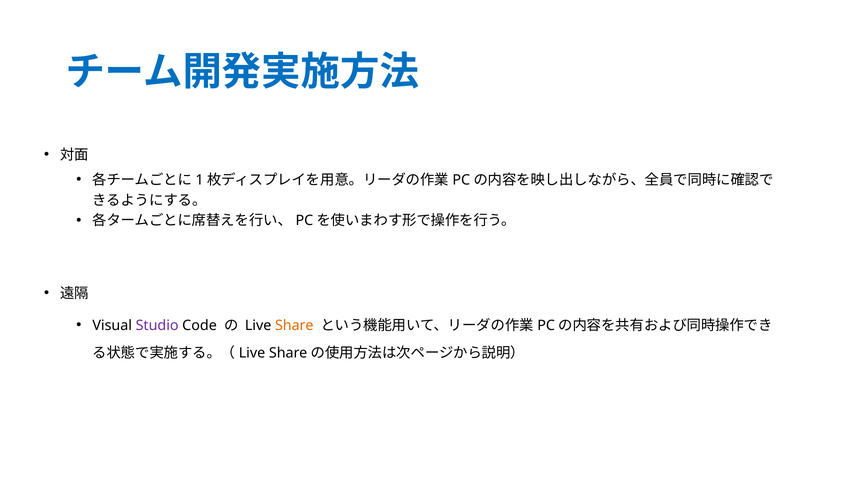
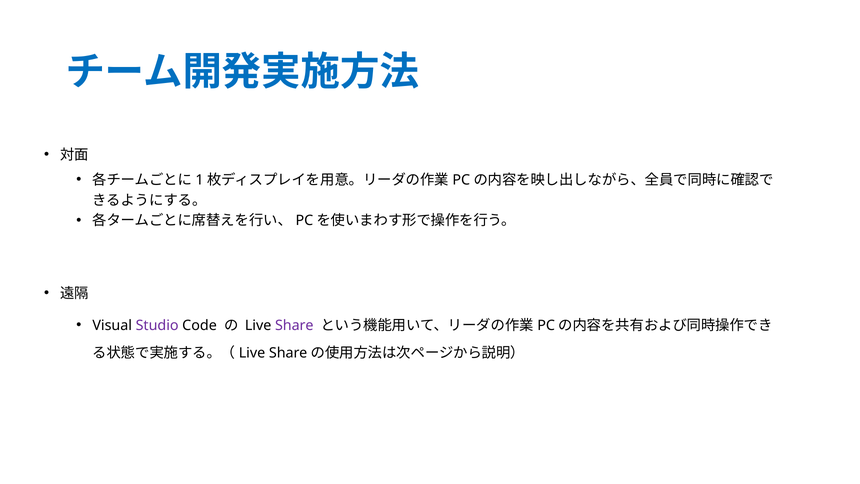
Share colour: orange -> purple
